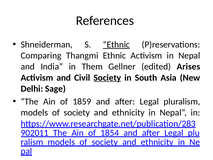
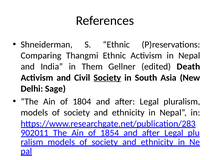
Ethnic at (116, 44) underline: present -> none
Arises: Arises -> Death
1859: 1859 -> 1804
